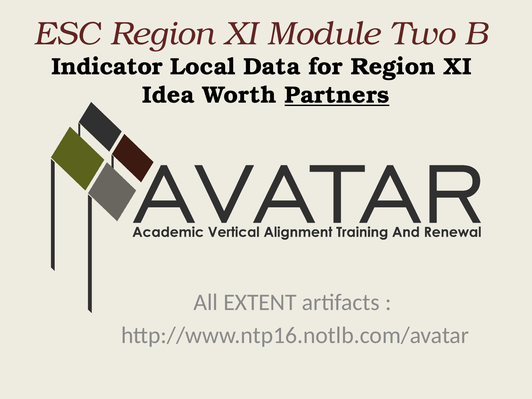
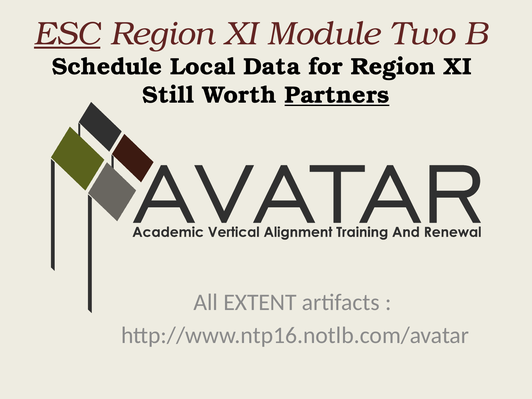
ESC underline: none -> present
Indicator: Indicator -> Schedule
Idea: Idea -> Still
